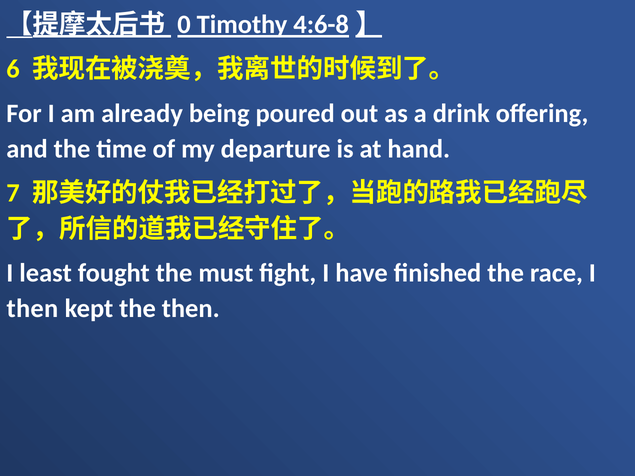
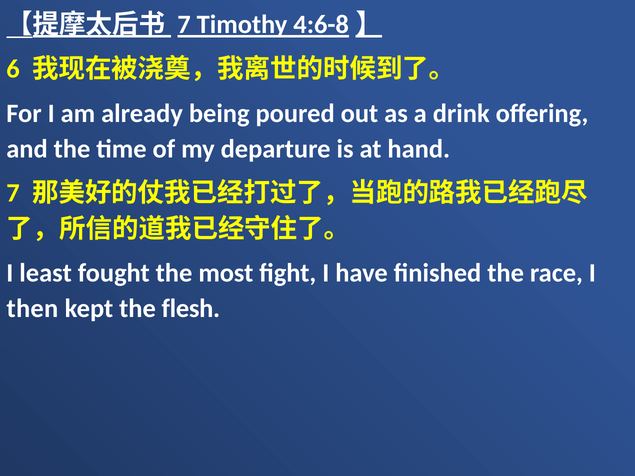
0 at (184, 25): 0 -> 7
must: must -> most
the then: then -> flesh
